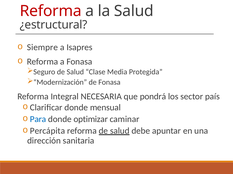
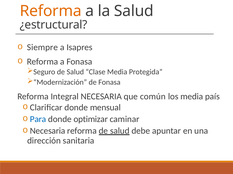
Reforma at (51, 11) colour: red -> orange
pondrá: pondrá -> común
los sector: sector -> media
Percápita at (48, 131): Percápita -> Necesaria
